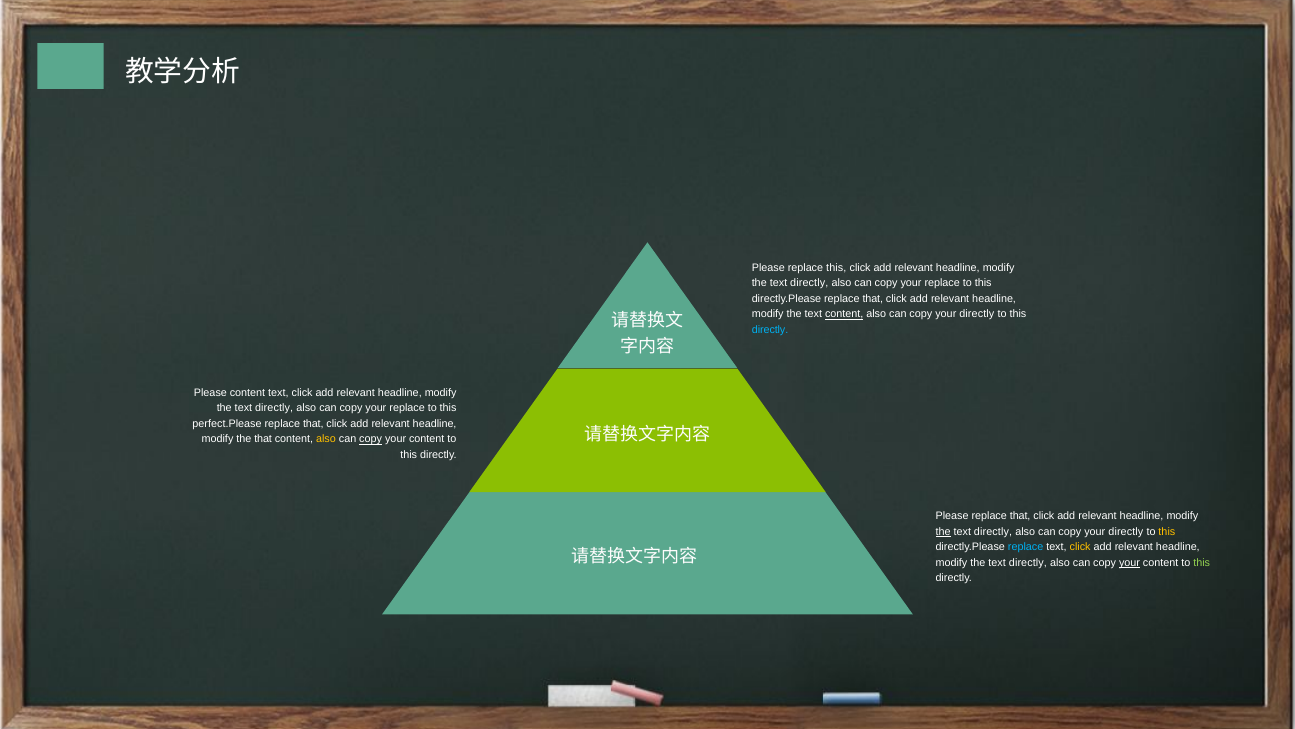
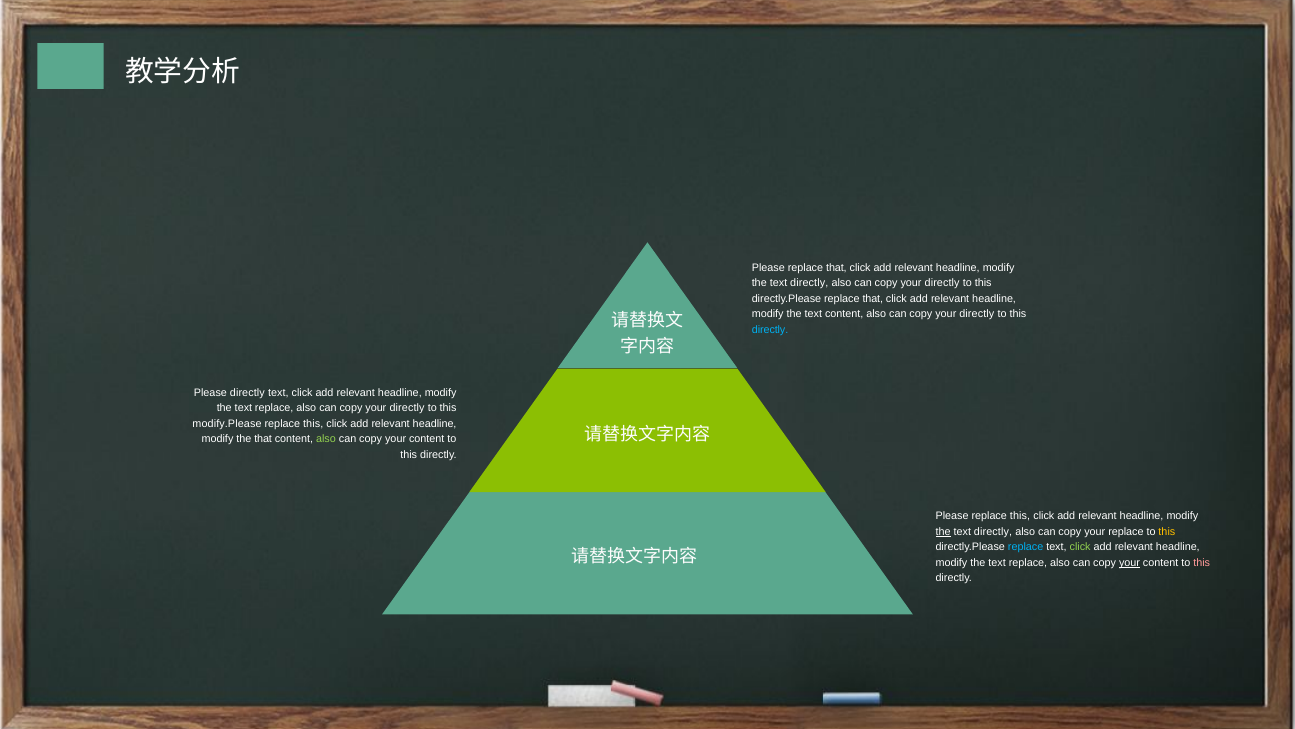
Please replace this: this -> that
replace at (942, 283): replace -> directly
content at (844, 314) underline: present -> none
Please content: content -> directly
directly at (274, 408): directly -> replace
replace at (407, 408): replace -> directly
perfect.Please: perfect.Please -> modify.Please
that at (313, 424): that -> this
also at (326, 439) colour: yellow -> light green
copy at (371, 439) underline: present -> none
Please replace that: that -> this
directly at (1126, 532): directly -> replace
click at (1080, 547) colour: yellow -> light green
directly at (1028, 563): directly -> replace
this at (1202, 563) colour: light green -> pink
